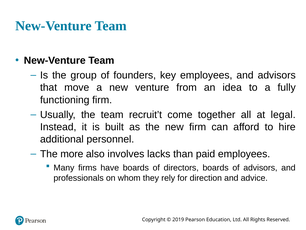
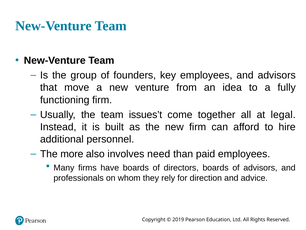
recruit’t: recruit’t -> issues’t
lacks: lacks -> need
